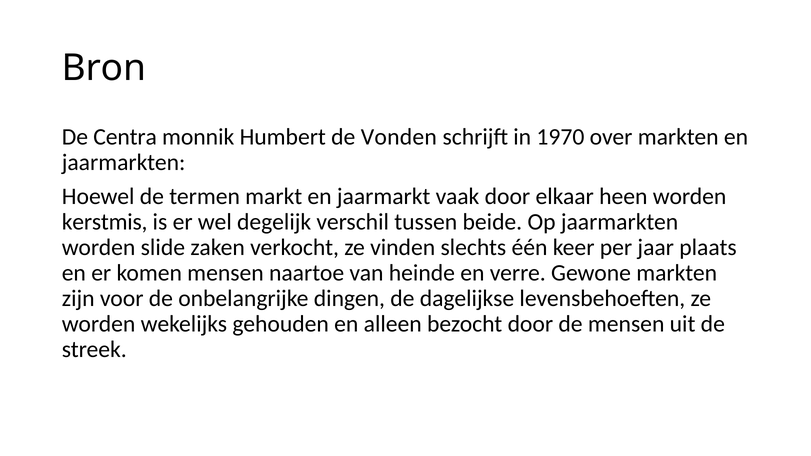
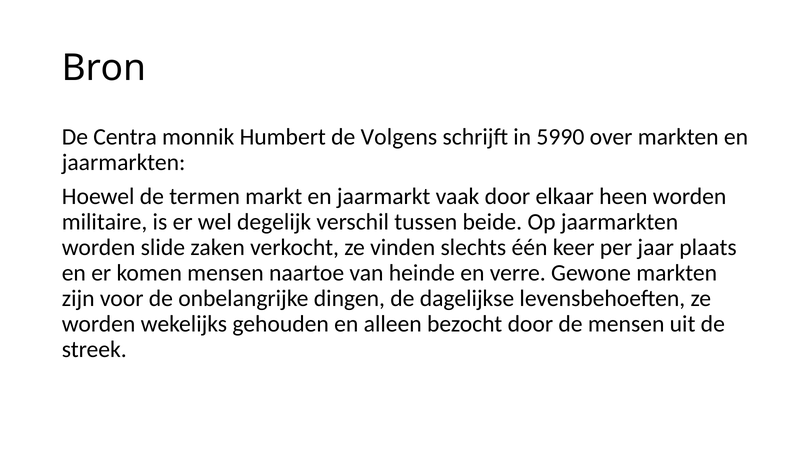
Vonden: Vonden -> Volgens
1970: 1970 -> 5990
kerstmis: kerstmis -> militaire
